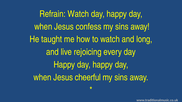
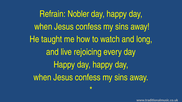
Refrain Watch: Watch -> Nobler
cheerful at (88, 78): cheerful -> confess
